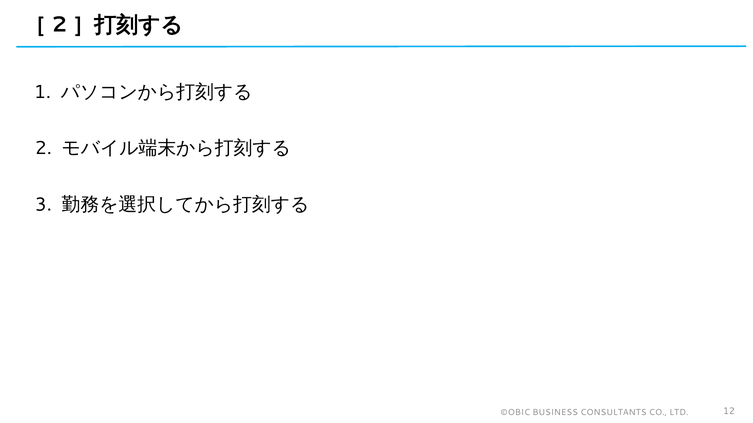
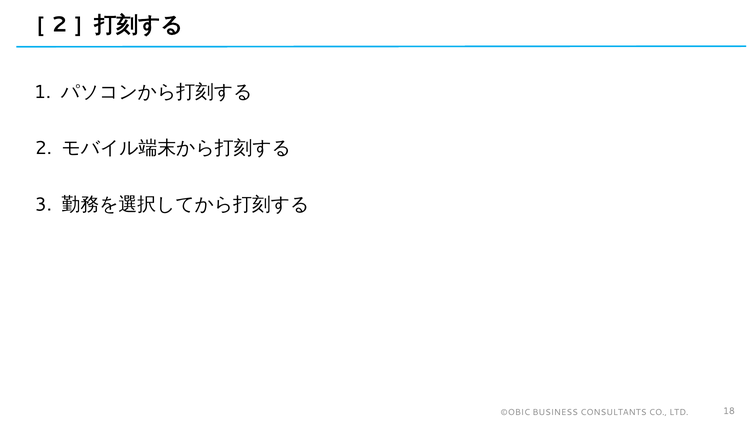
12: 12 -> 18
